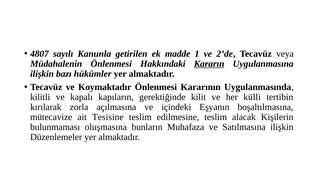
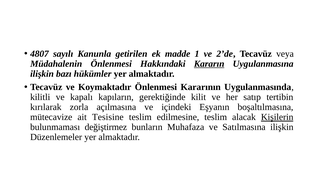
külli: külli -> satıp
Kişilerin underline: none -> present
oluşmasına: oluşmasına -> değiştirmez
